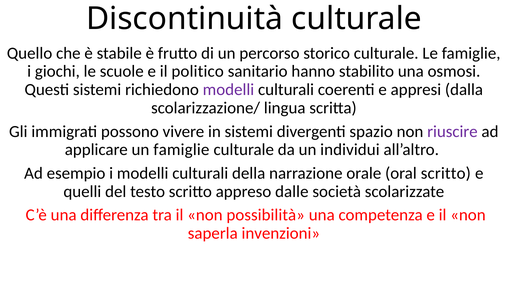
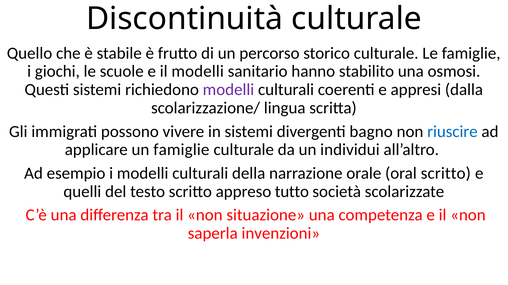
il politico: politico -> modelli
spazio: spazio -> bagno
riuscire colour: purple -> blue
dalle: dalle -> tutto
possibilità: possibilità -> situazione
